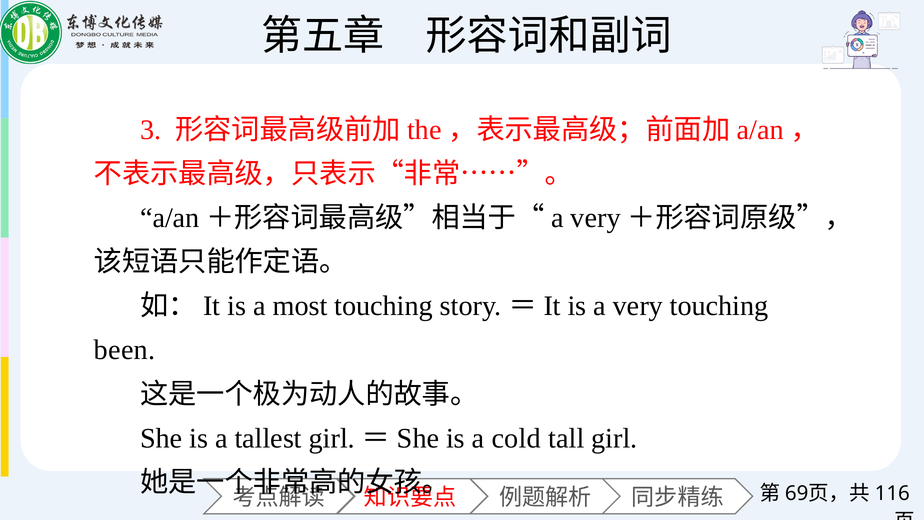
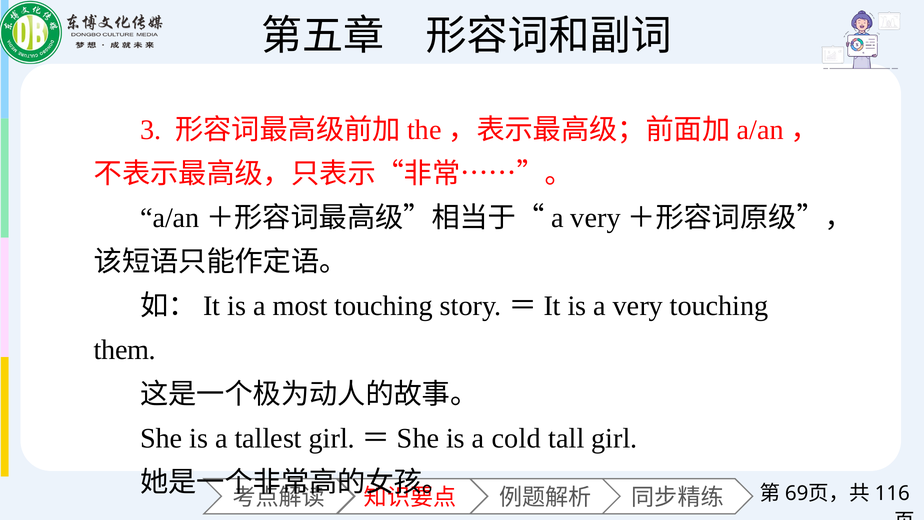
been: been -> them
